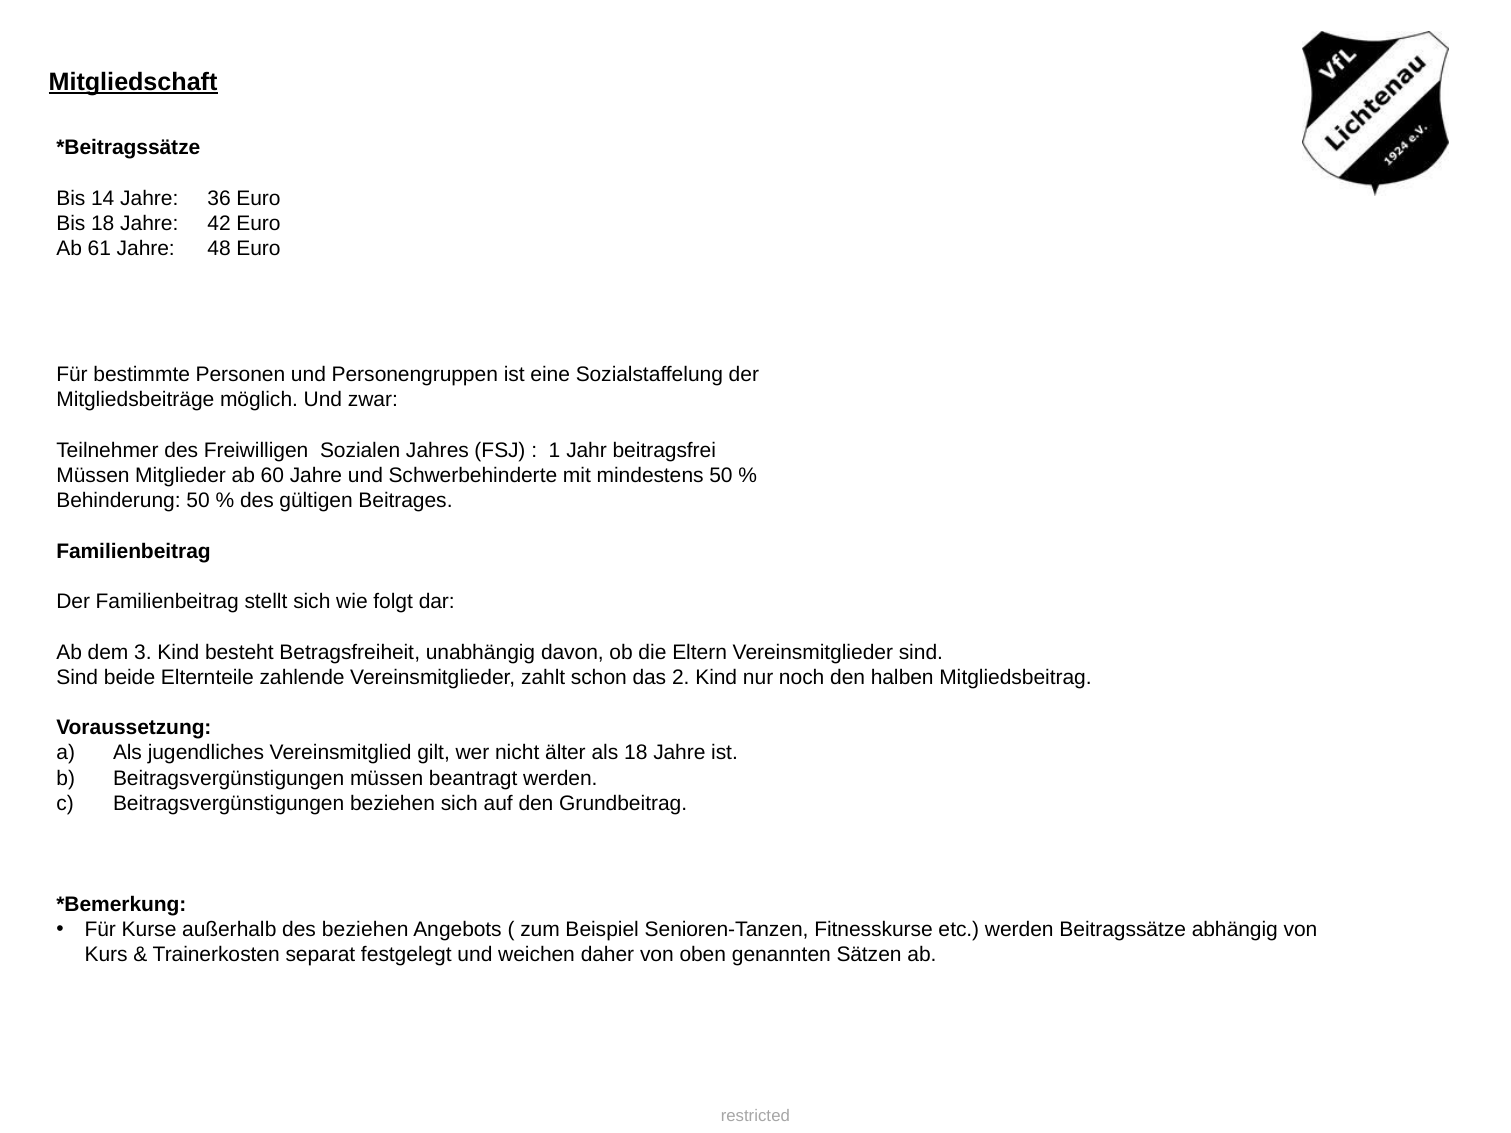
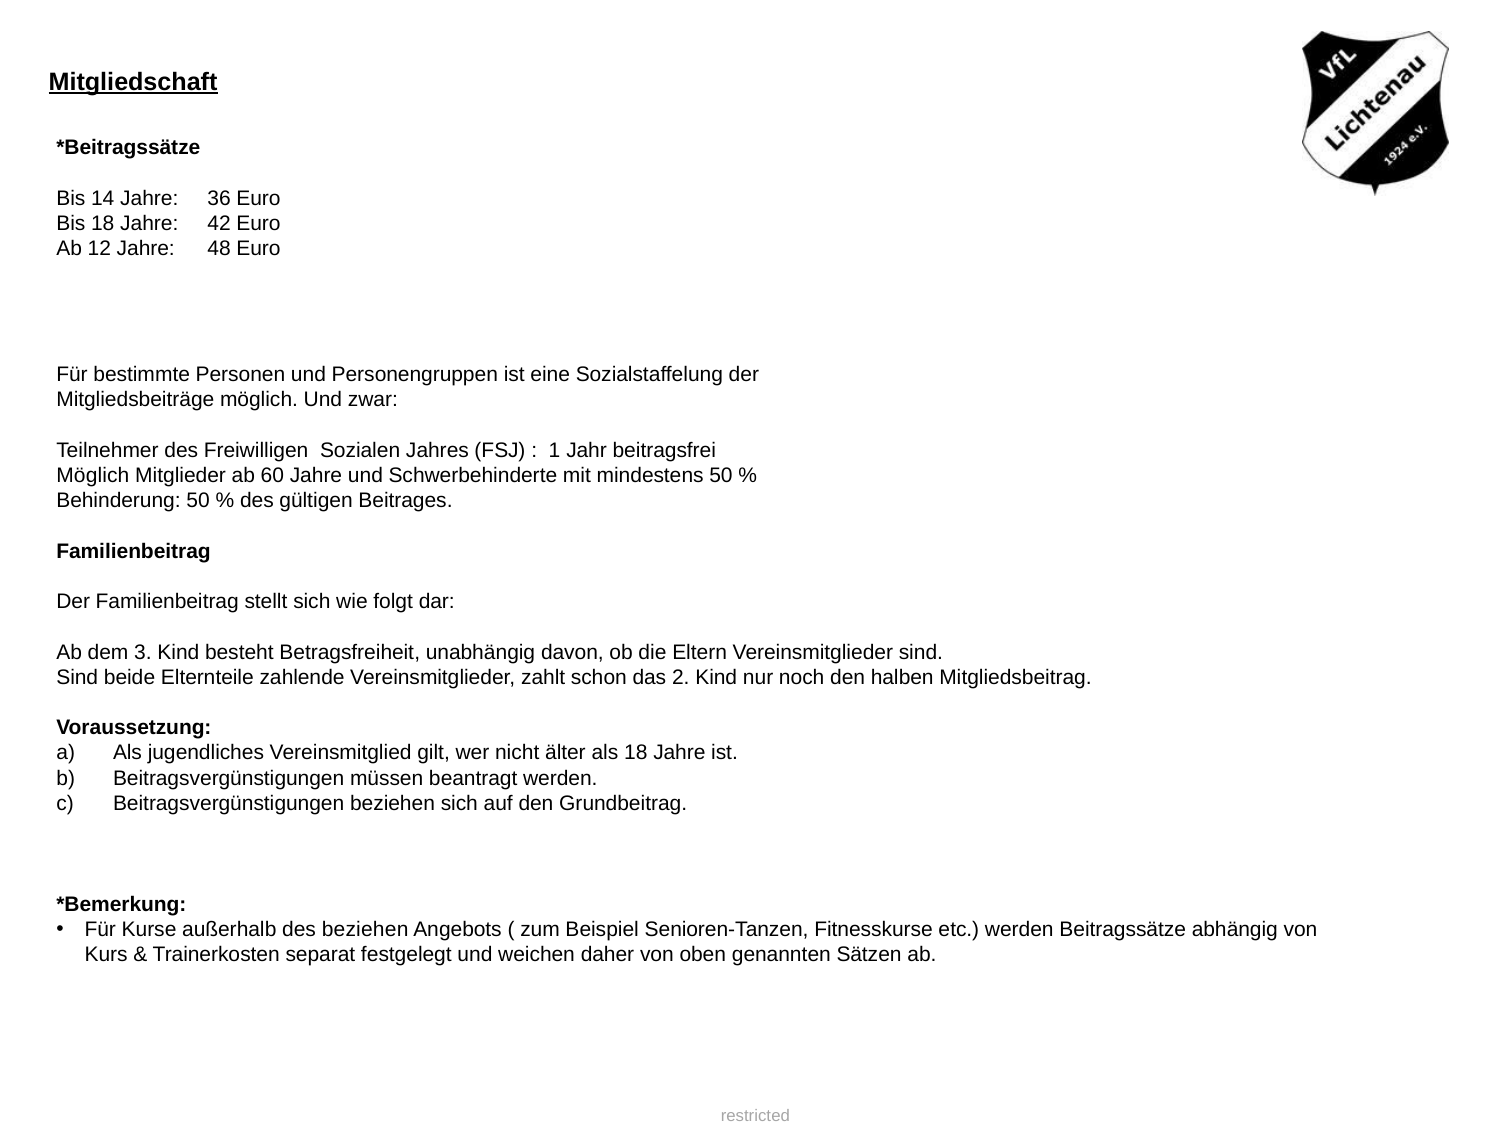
61: 61 -> 12
Müssen at (93, 476): Müssen -> Möglich
